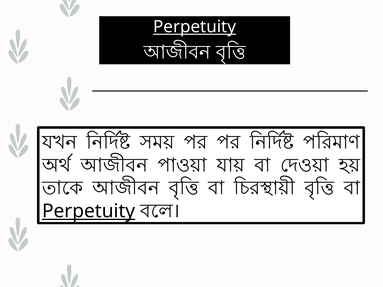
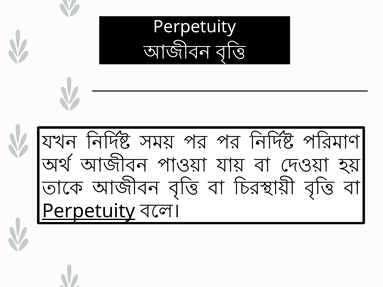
Perpetuity at (195, 27) underline: present -> none
